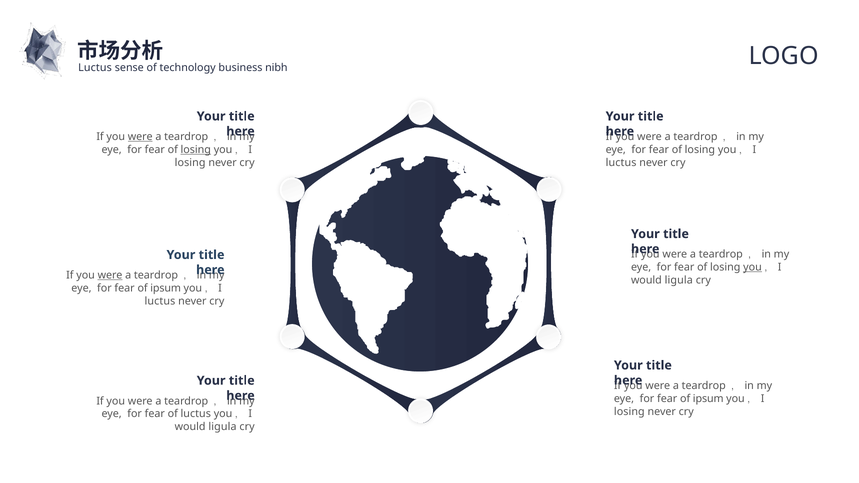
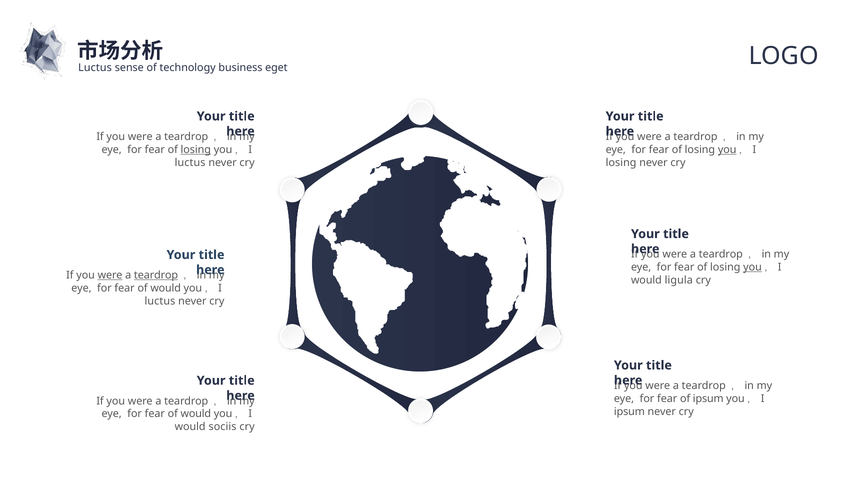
nibh: nibh -> eget
were at (140, 137) underline: present -> none
you at (727, 150) underline: none -> present
losing at (190, 163): losing -> luctus
luctus at (621, 163): luctus -> losing
teardrop at (156, 275) underline: none -> present
ipsum at (166, 288): ipsum -> would
losing at (629, 412): losing -> ipsum
luctus at (196, 414): luctus -> would
ligula at (223, 427): ligula -> sociis
